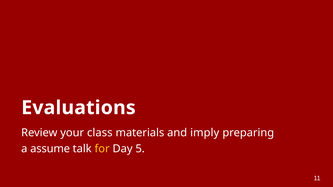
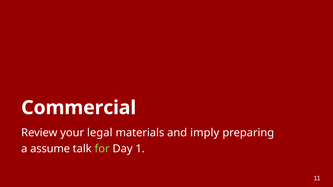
Evaluations: Evaluations -> Commercial
class: class -> legal
for colour: yellow -> light green
5: 5 -> 1
